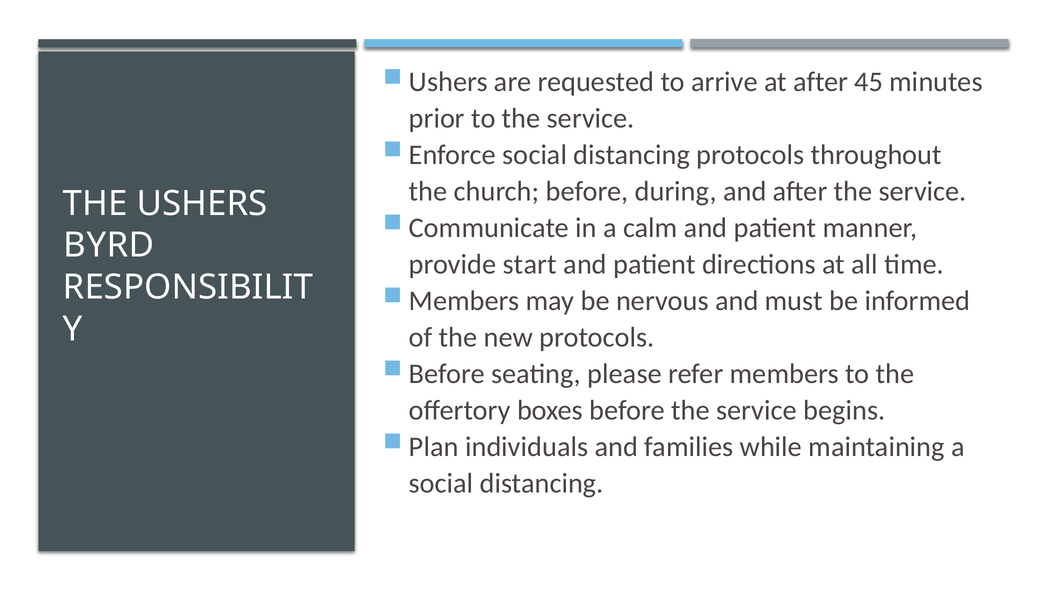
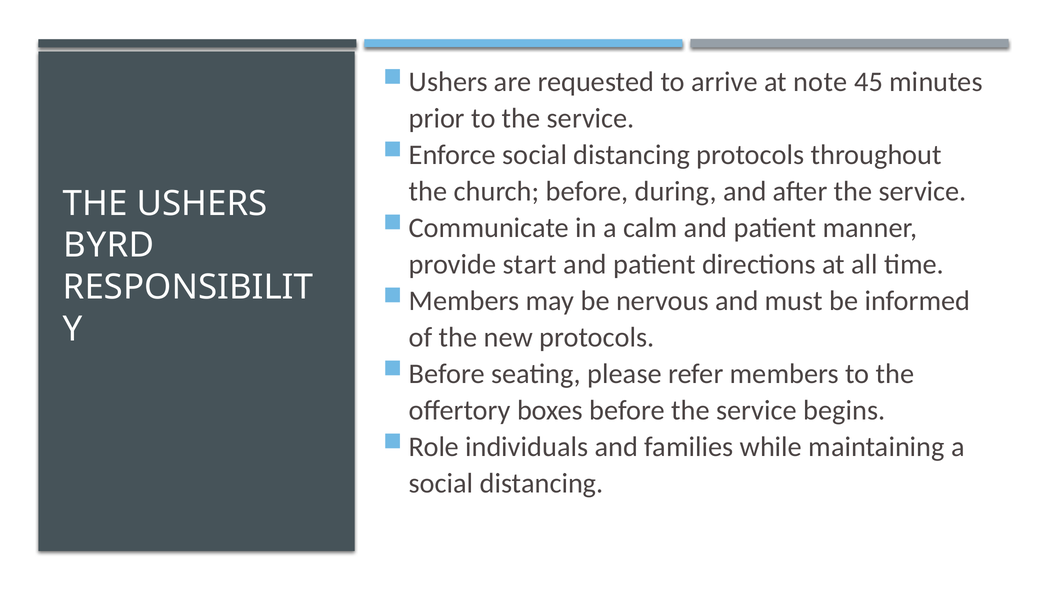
at after: after -> note
Plan: Plan -> Role
